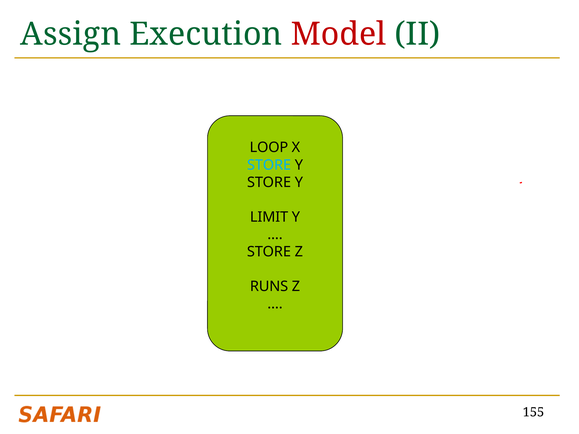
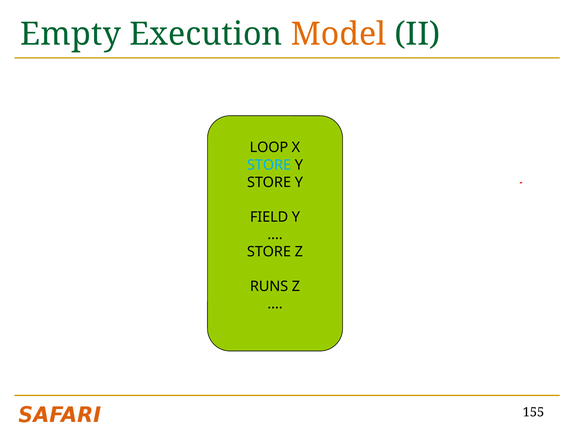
Assign: Assign -> Empty
Model colour: red -> orange
LIMIT: LIMIT -> FIELD
